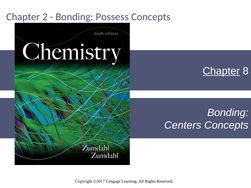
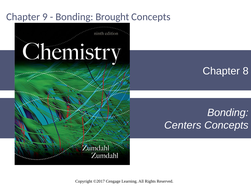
2: 2 -> 9
Possess: Possess -> Brought
Chapter at (221, 71) underline: present -> none
